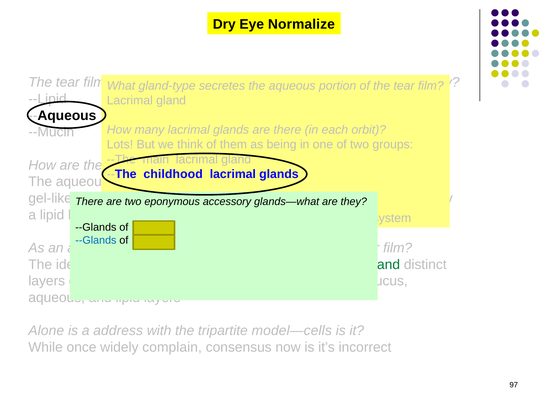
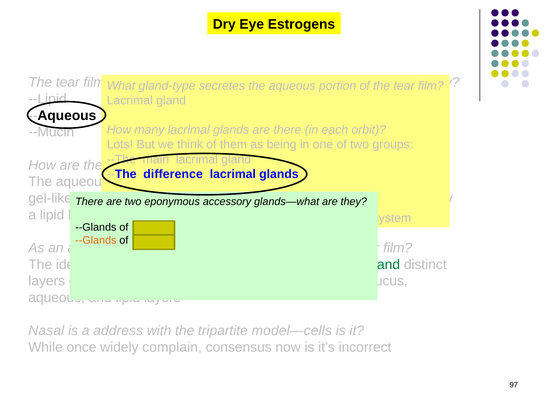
Normalize: Normalize -> Estrogens
childhood: childhood -> difference
--Glands at (96, 240) colour: blue -> orange
Alone: Alone -> Nasal
